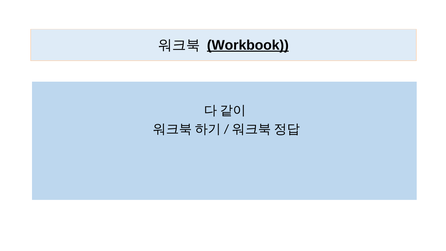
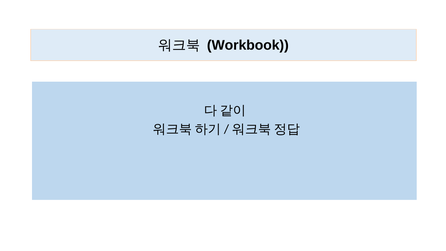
Workbook underline: present -> none
